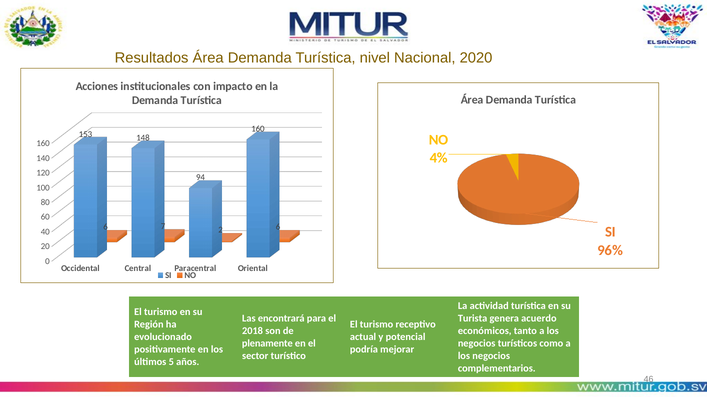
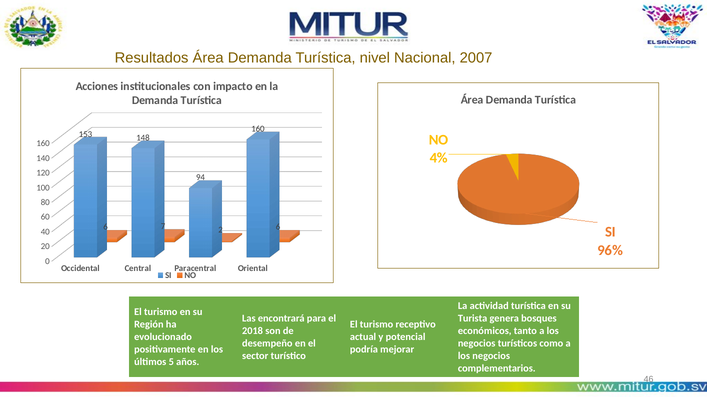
2020: 2020 -> 2007
acuerdo: acuerdo -> bosques
plenamente: plenamente -> desempeño
